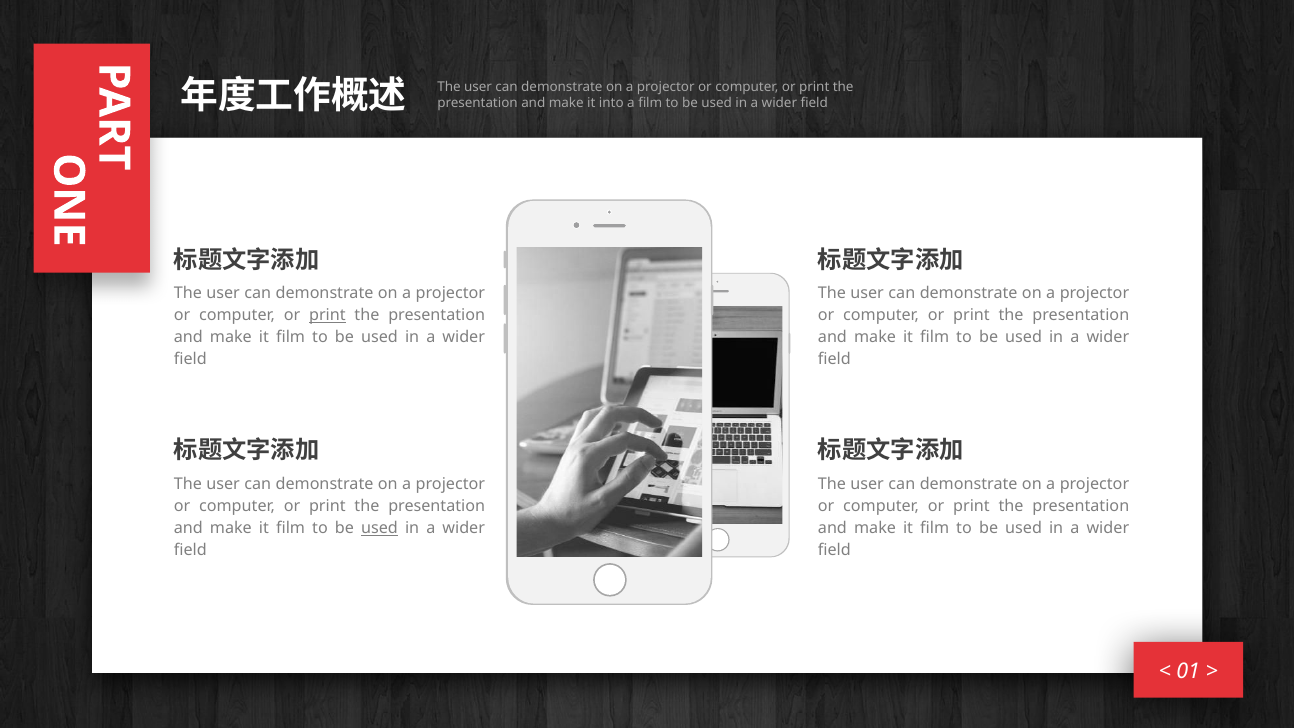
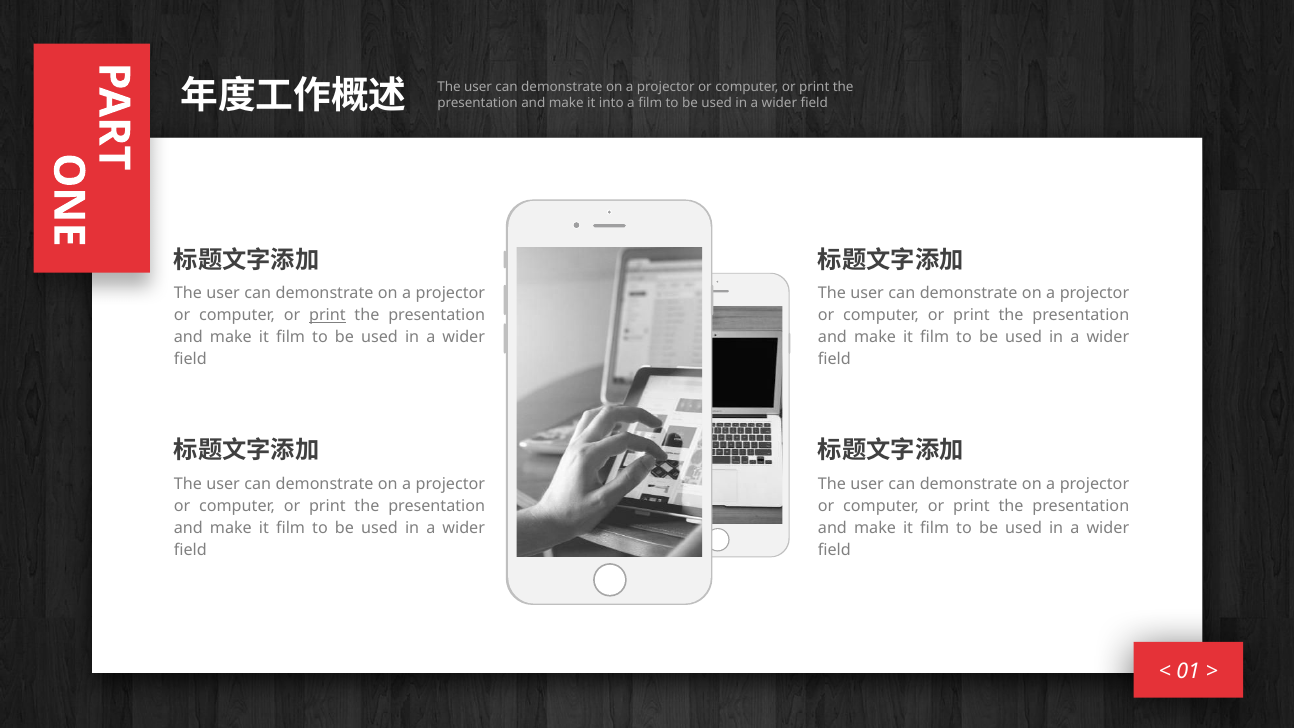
used at (380, 528) underline: present -> none
